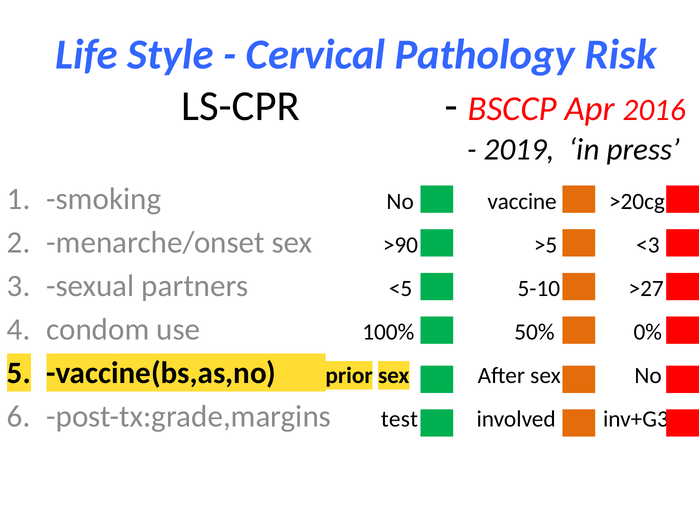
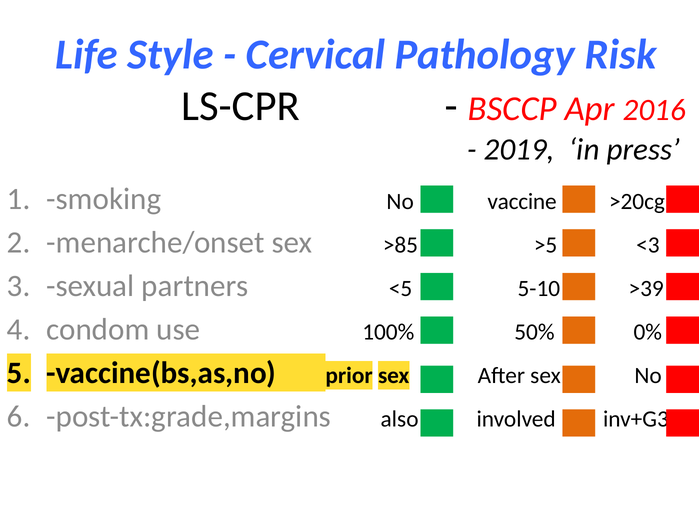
>90: >90 -> >85
>27: >27 -> >39
test: test -> also
